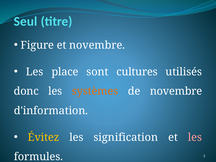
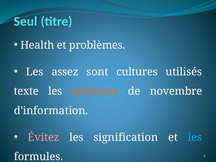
Figure: Figure -> Health
et novembre: novembre -> problèmes
place: place -> assez
donc: donc -> texte
Évitez colour: yellow -> pink
les at (195, 137) colour: pink -> light blue
